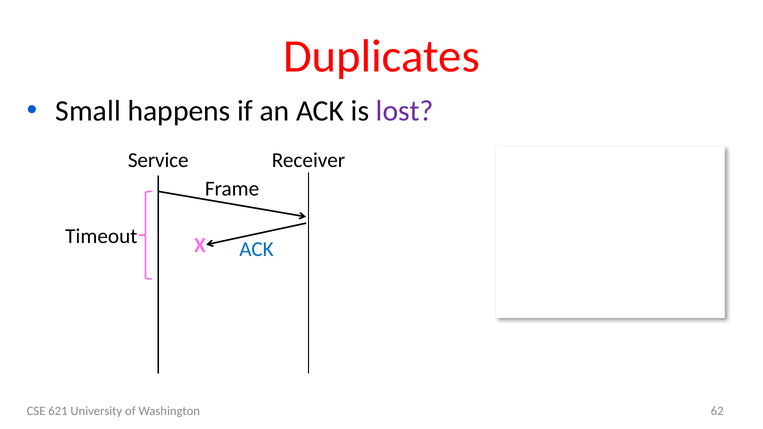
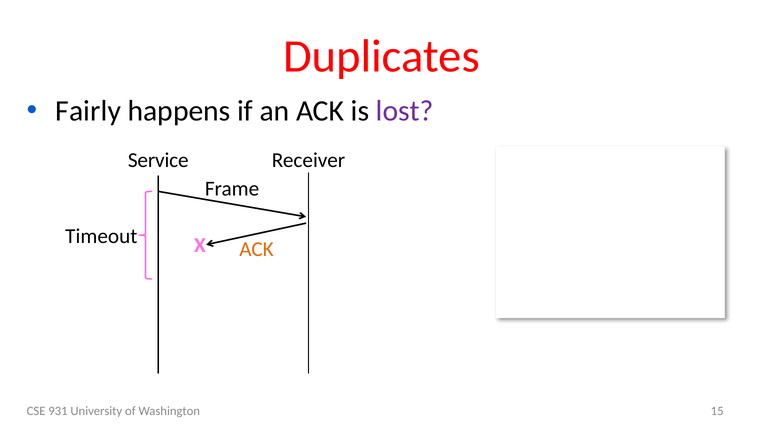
Small: Small -> Fairly
ACK at (256, 249) colour: blue -> orange
621: 621 -> 931
62: 62 -> 15
